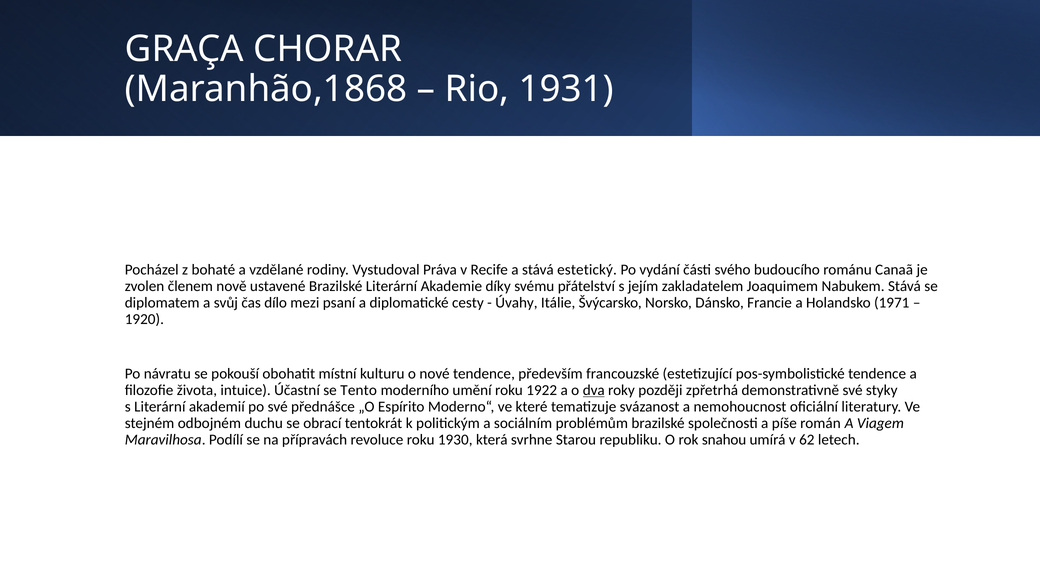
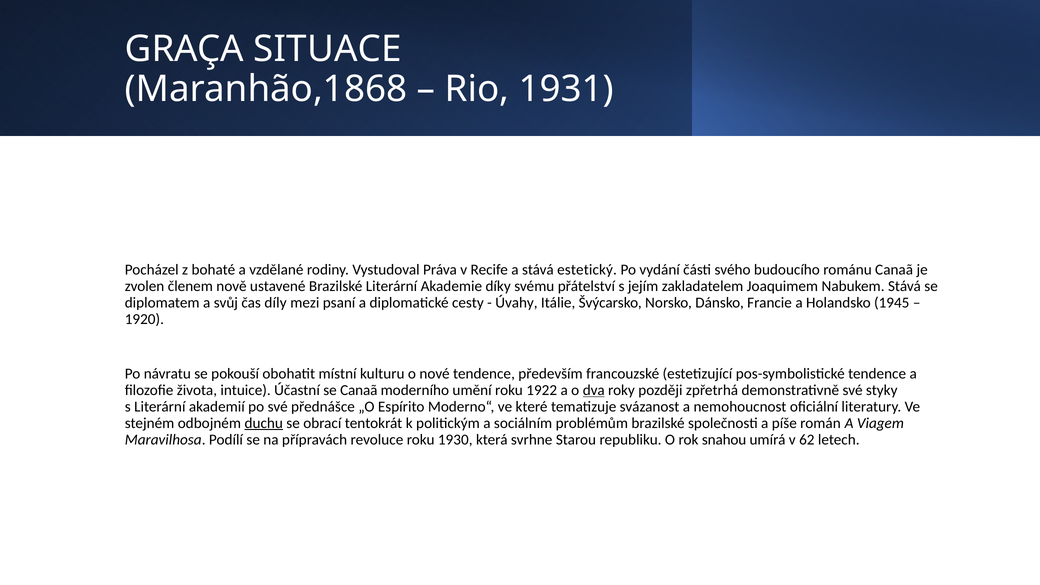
CHORAR: CHORAR -> SITUACE
dílo: dílo -> díly
1971: 1971 -> 1945
se Tento: Tento -> Canaã
duchu underline: none -> present
